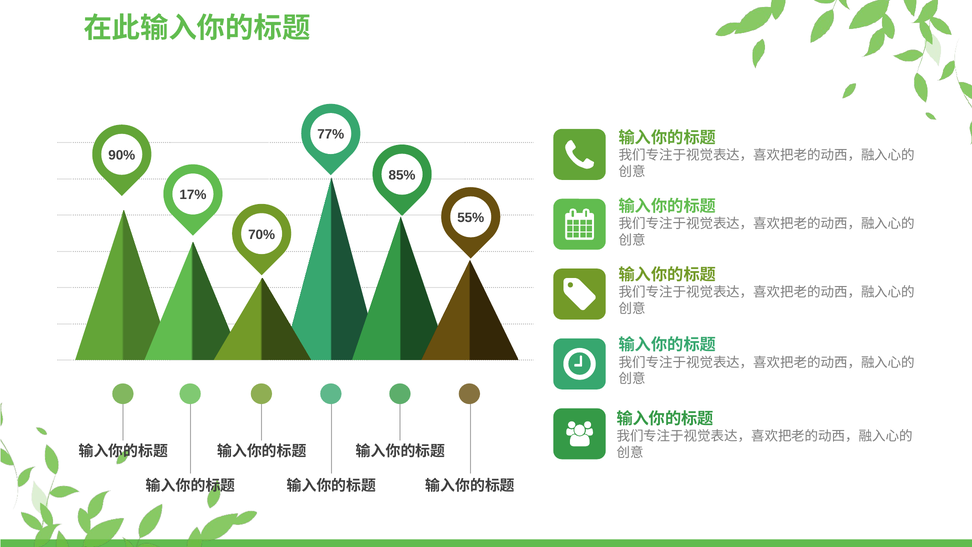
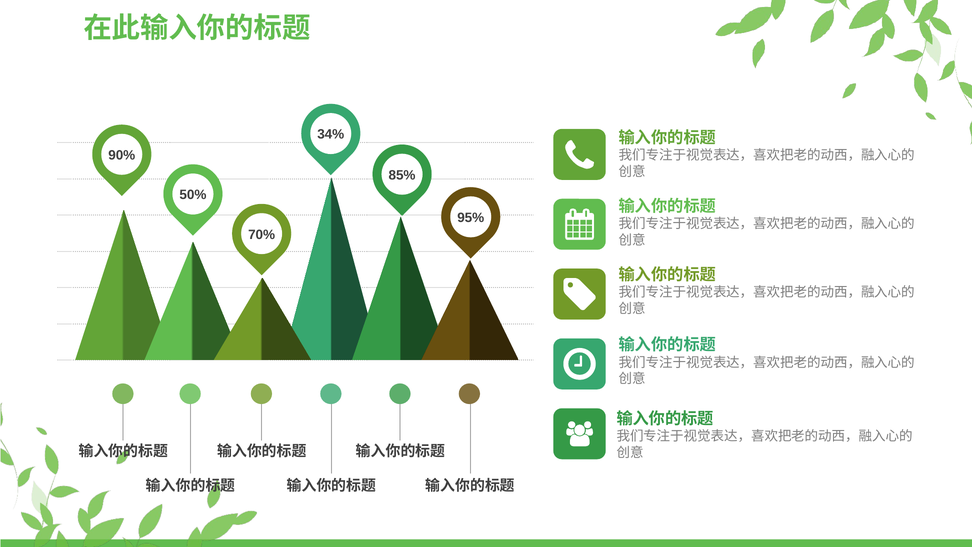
77%: 77% -> 34%
17%: 17% -> 50%
55%: 55% -> 95%
